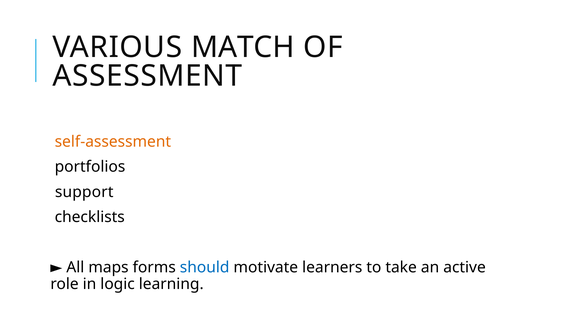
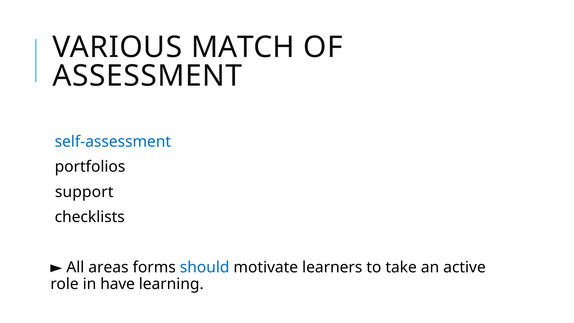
self-assessment colour: orange -> blue
maps: maps -> areas
logic: logic -> have
